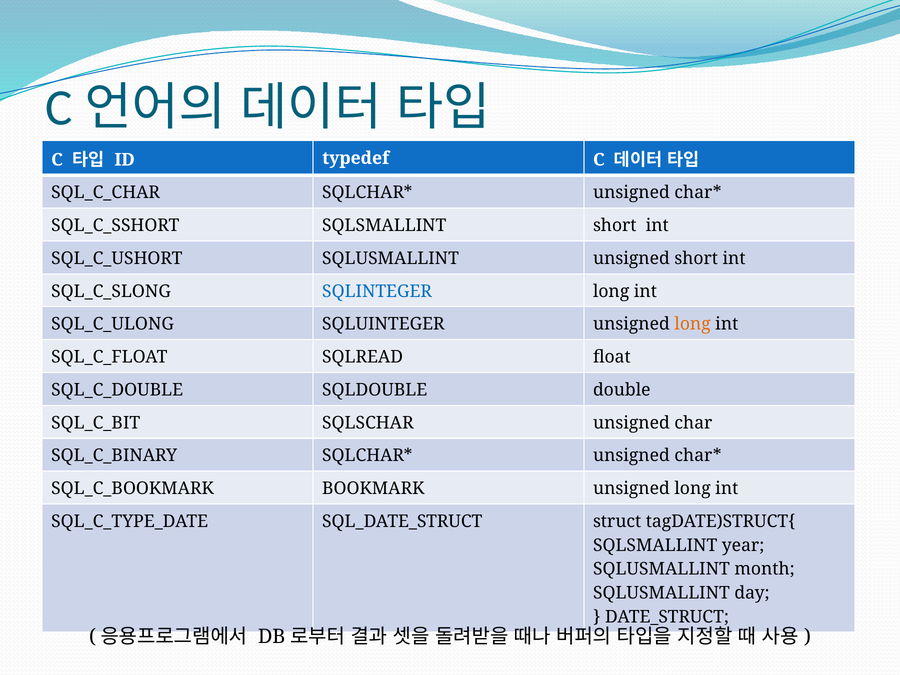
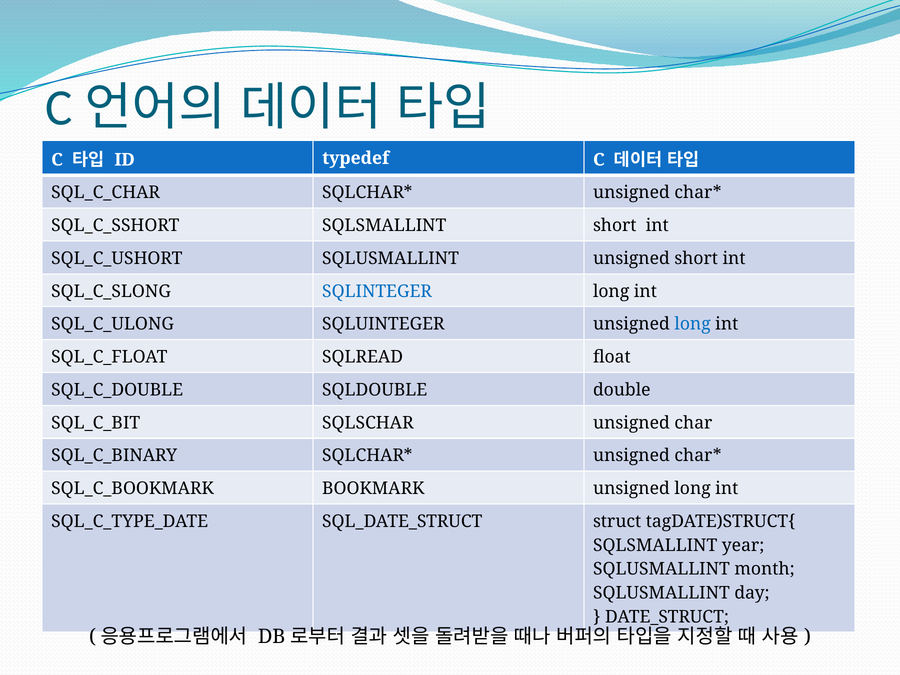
long at (693, 324) colour: orange -> blue
